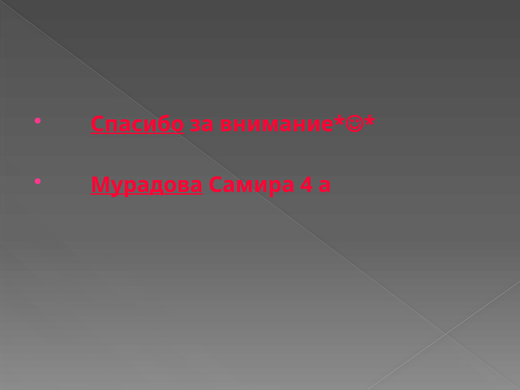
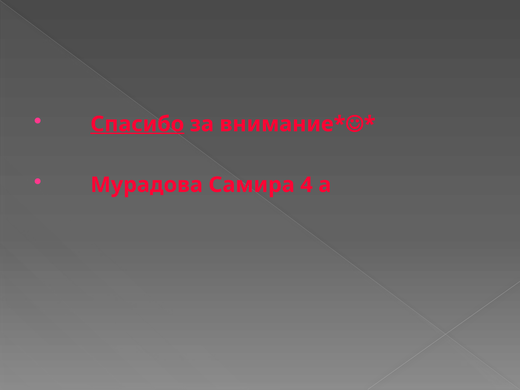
Мурадова underline: present -> none
